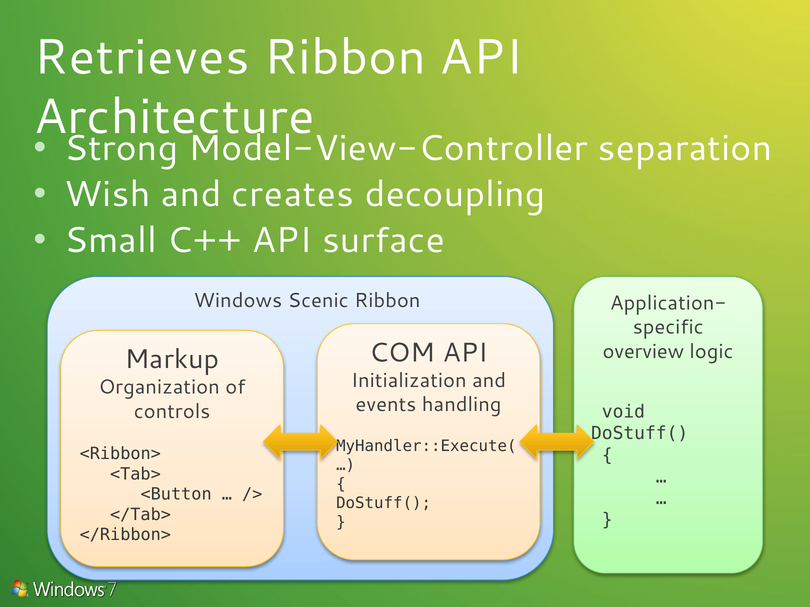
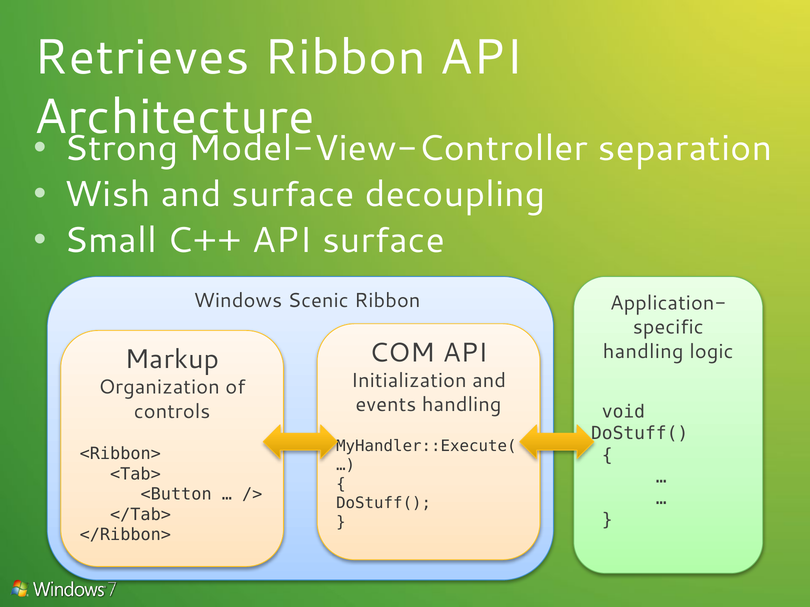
and creates: creates -> surface
overview at (643, 352): overview -> handling
